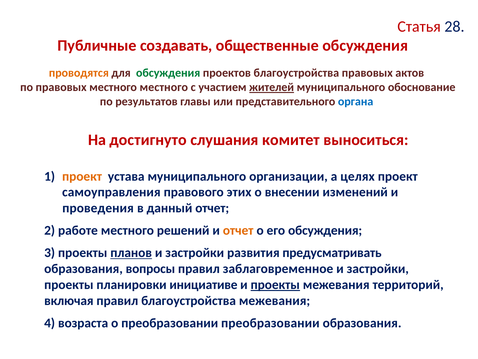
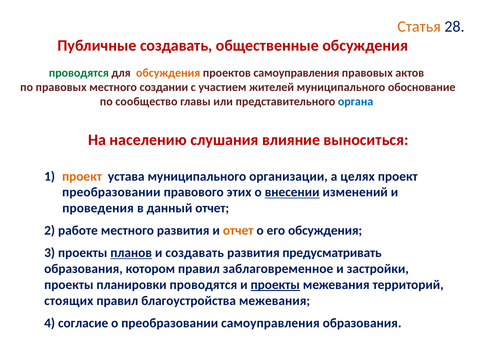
Статья colour: red -> orange
проводятся at (79, 73) colour: orange -> green
обсуждения at (168, 73) colour: green -> orange
проектов благоустройства: благоустройства -> самоуправления
местного местного: местного -> создании
жителей underline: present -> none
результатов: результатов -> сообщество
достигнуто: достигнуто -> населению
комитет: комитет -> влияние
самоуправления at (111, 192): самоуправления -> преобразовании
внесении underline: none -> present
местного решений: решений -> развития
застройки at (195, 253): застройки -> создавать
вопросы: вопросы -> котором
планировки инициативе: инициативе -> проводятся
включая: включая -> стоящих
возраста: возраста -> согласие
преобразовании преобразовании: преобразовании -> самоуправления
